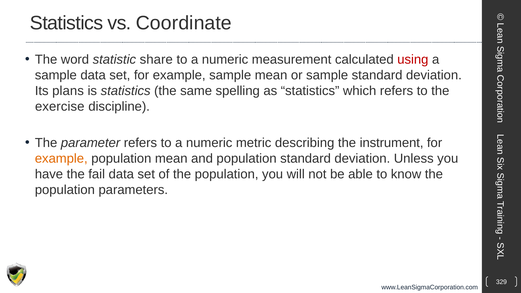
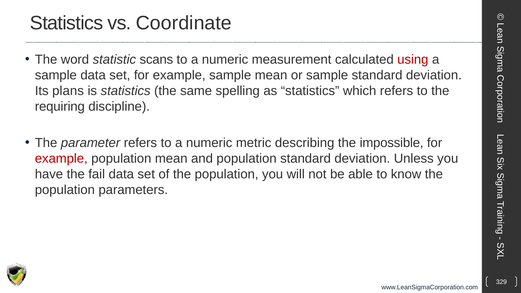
share: share -> scans
exercise: exercise -> requiring
instrument: instrument -> impossible
example at (61, 159) colour: orange -> red
